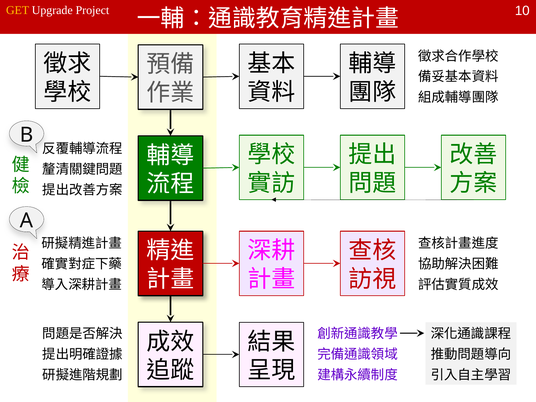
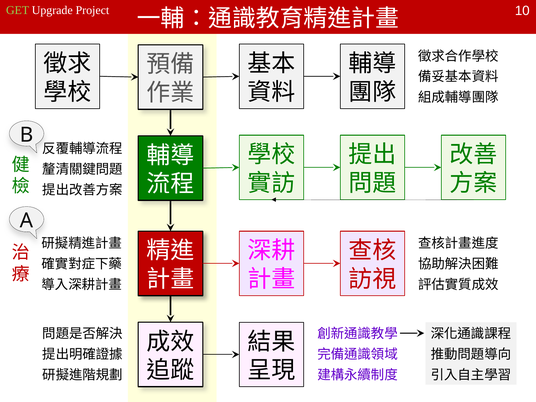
GET colour: yellow -> light green
